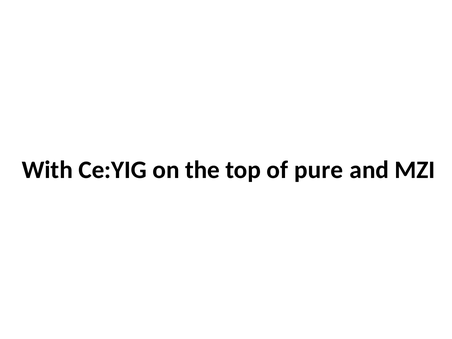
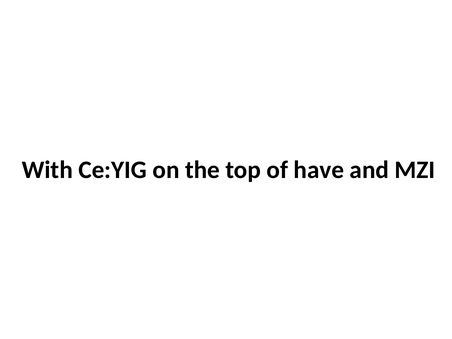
pure: pure -> have
